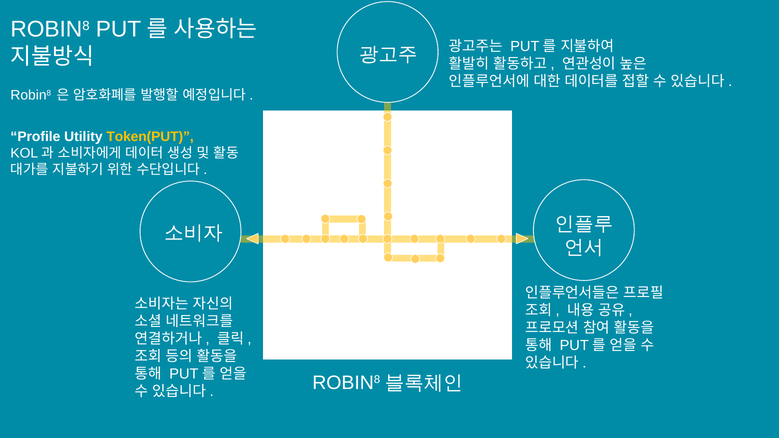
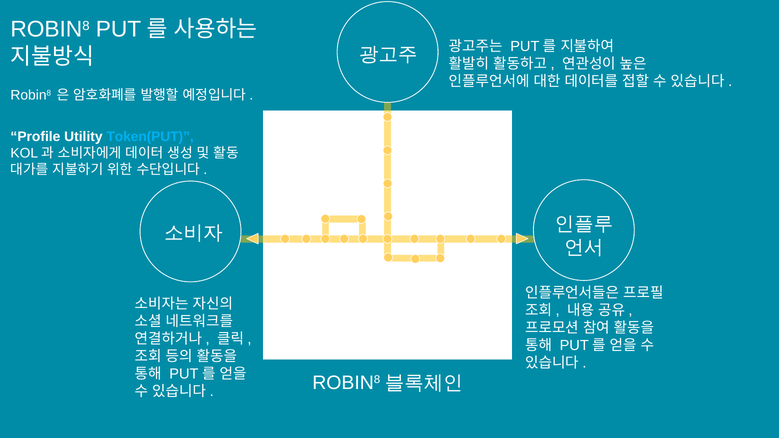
Token(PUT colour: yellow -> light blue
